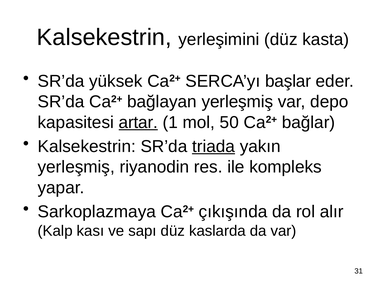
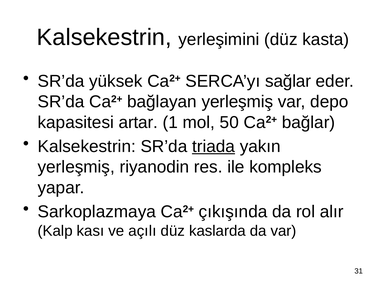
başlar: başlar -> sağlar
artar underline: present -> none
sapı: sapı -> açılı
